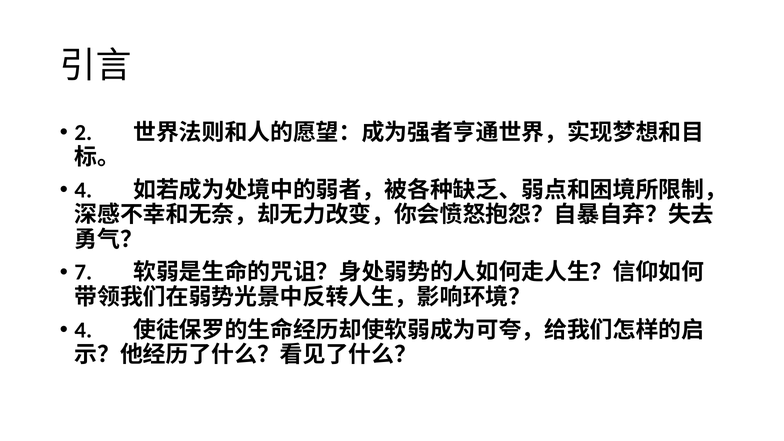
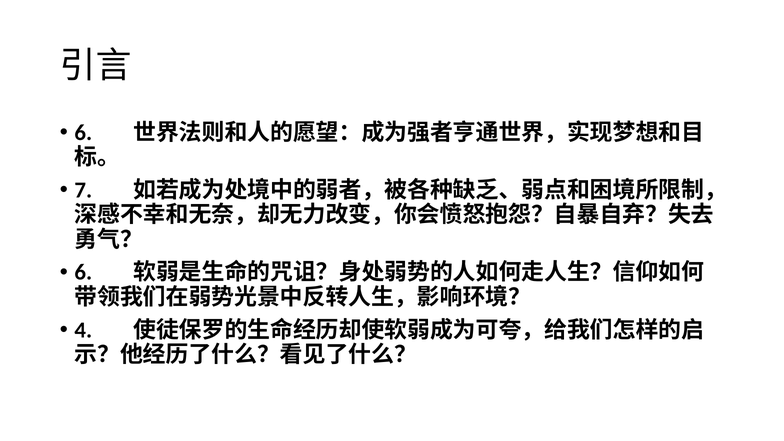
2 at (83, 133): 2 -> 6
4 at (83, 190): 4 -> 7
7 at (83, 272): 7 -> 6
